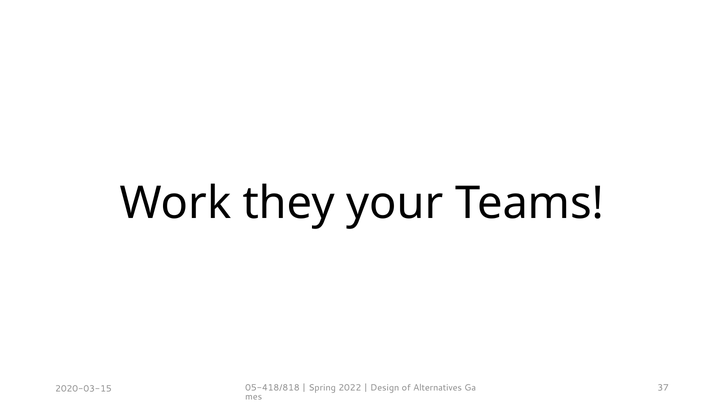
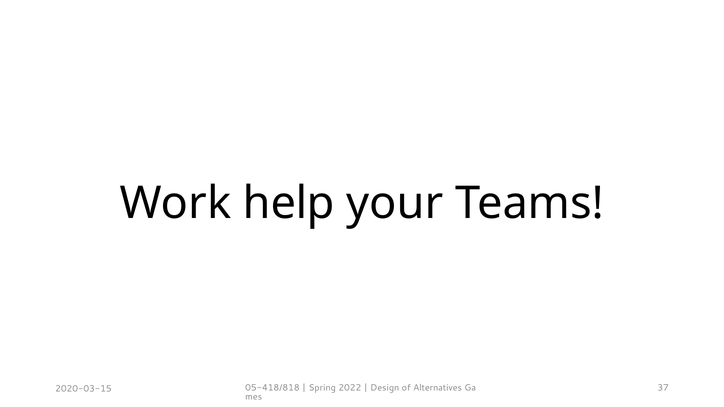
they: they -> help
